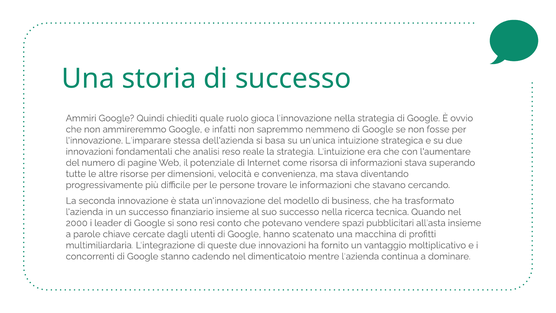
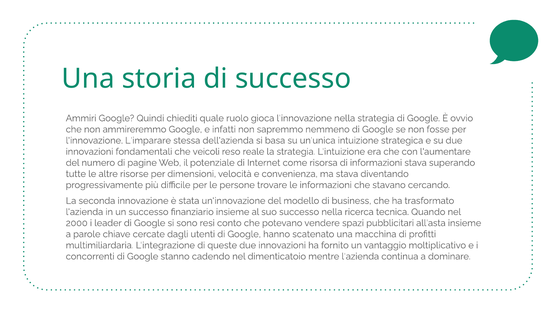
analisi: analisi -> veicoli
